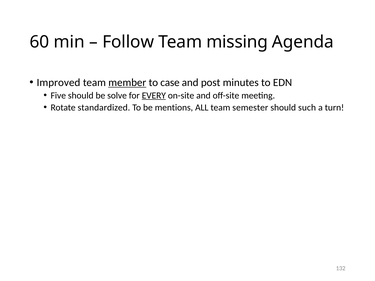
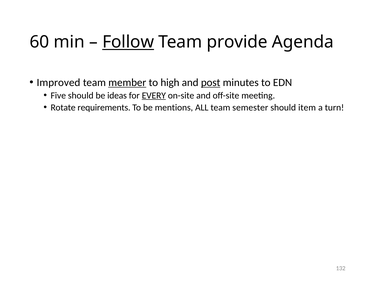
Follow underline: none -> present
missing: missing -> provide
case: case -> high
post underline: none -> present
solve: solve -> ideas
standardized: standardized -> requirements
such: such -> item
